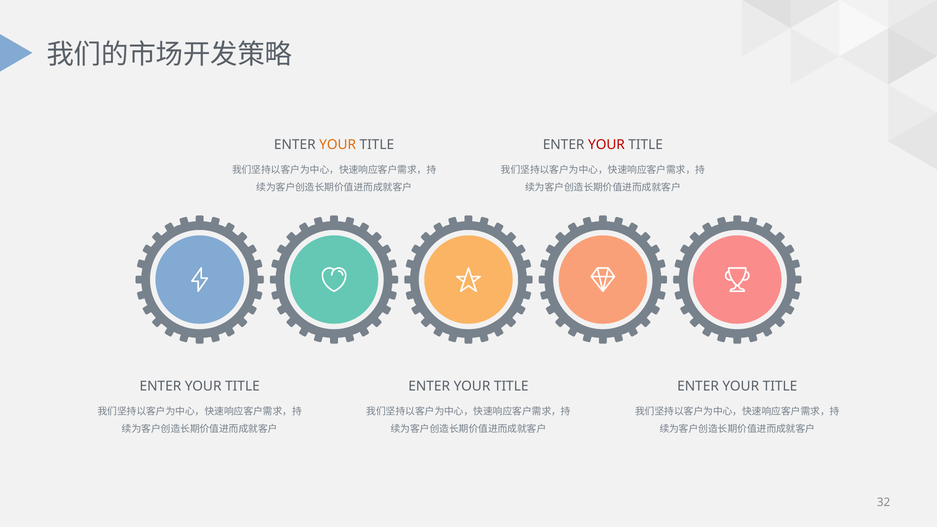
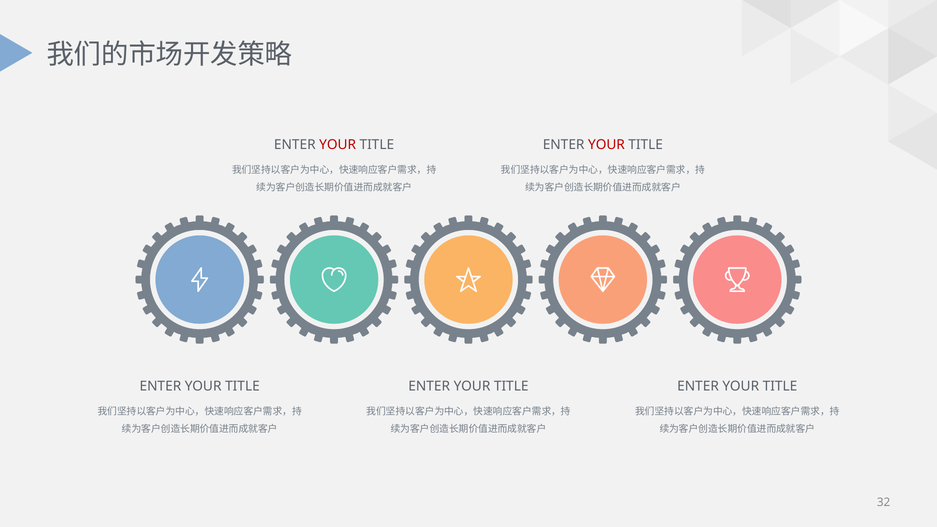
YOUR at (338, 145) colour: orange -> red
